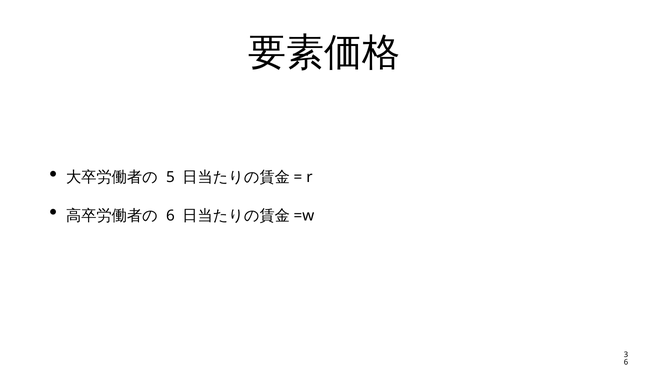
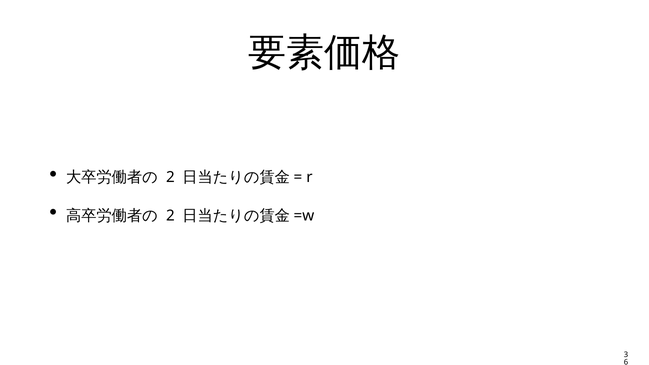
5 at (170, 177): 5 -> 2
6 at (170, 216): 6 -> 2
